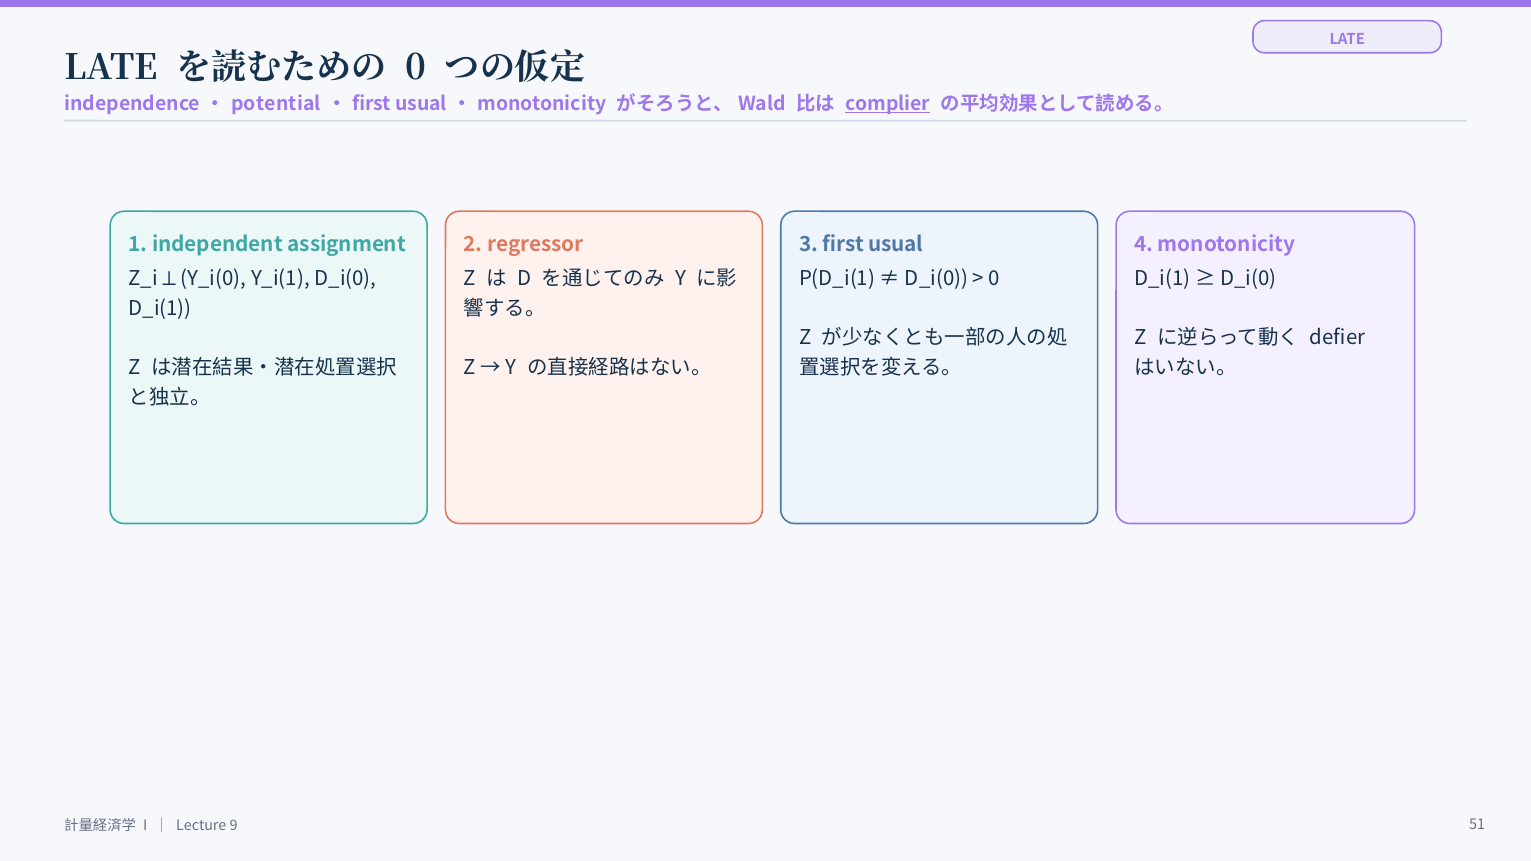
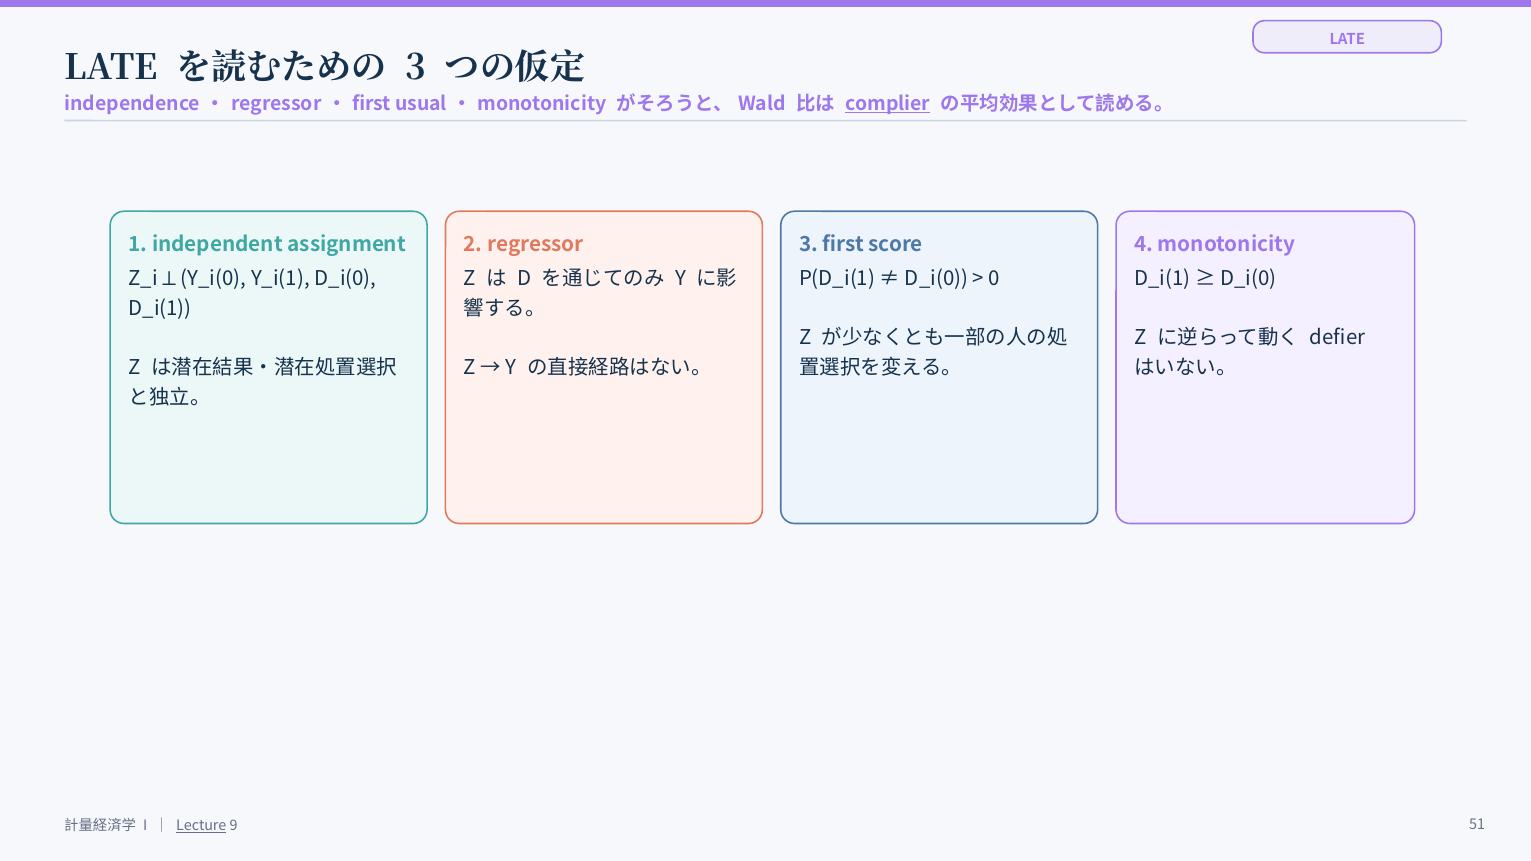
0 at (416, 68): 0 -> 3
potential at (276, 104): potential -> regressor
3 first usual: usual -> score
Lecture underline: none -> present
